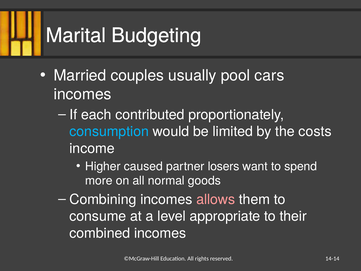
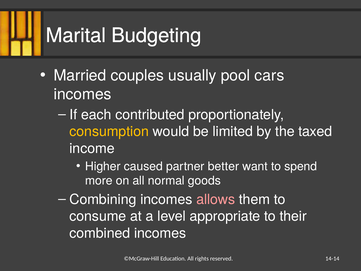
consumption colour: light blue -> yellow
costs: costs -> taxed
losers: losers -> better
